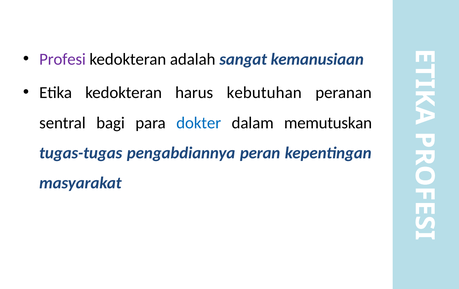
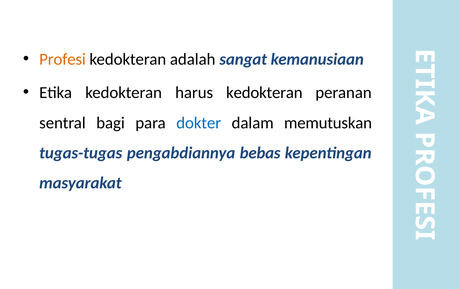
Profesi colour: purple -> orange
harus kebutuhan: kebutuhan -> kedokteran
peran: peran -> bebas
